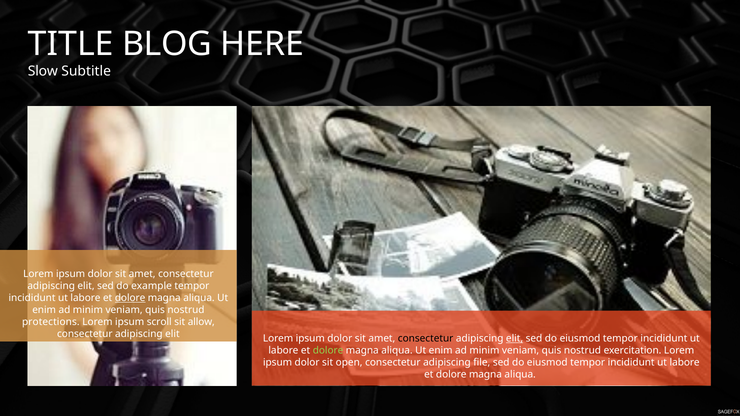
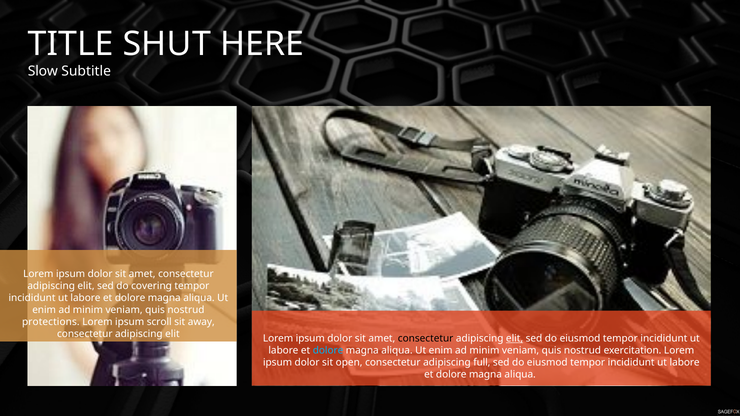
BLOG: BLOG -> SHUT
example: example -> covering
dolore at (130, 298) underline: present -> none
allow: allow -> away
dolore at (328, 351) colour: light green -> light blue
file: file -> full
